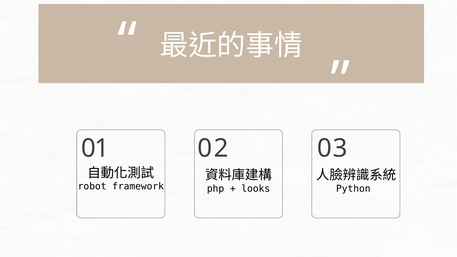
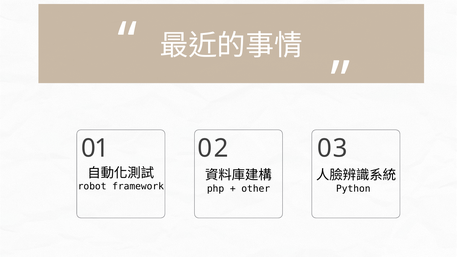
looks: looks -> other
